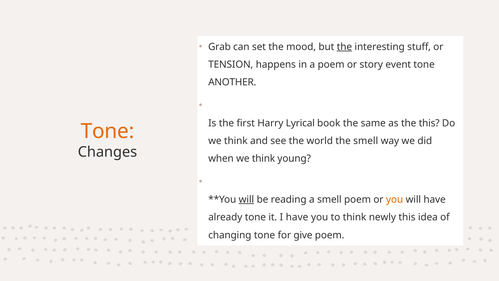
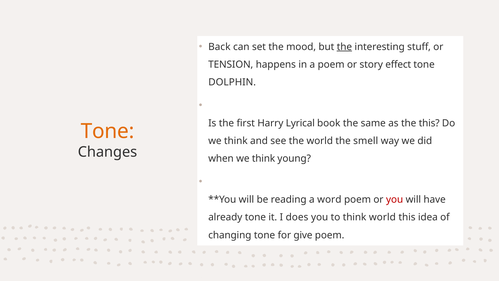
Grab: Grab -> Back
event: event -> effect
ANOTHER: ANOTHER -> DOLPHIN
will at (246, 199) underline: present -> none
a smell: smell -> word
you at (395, 199) colour: orange -> red
I have: have -> does
think newly: newly -> world
